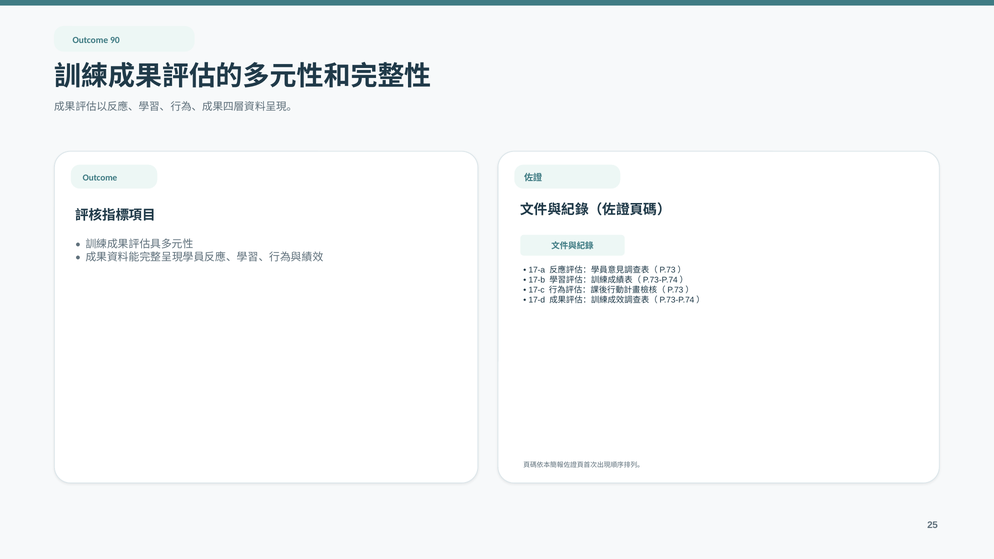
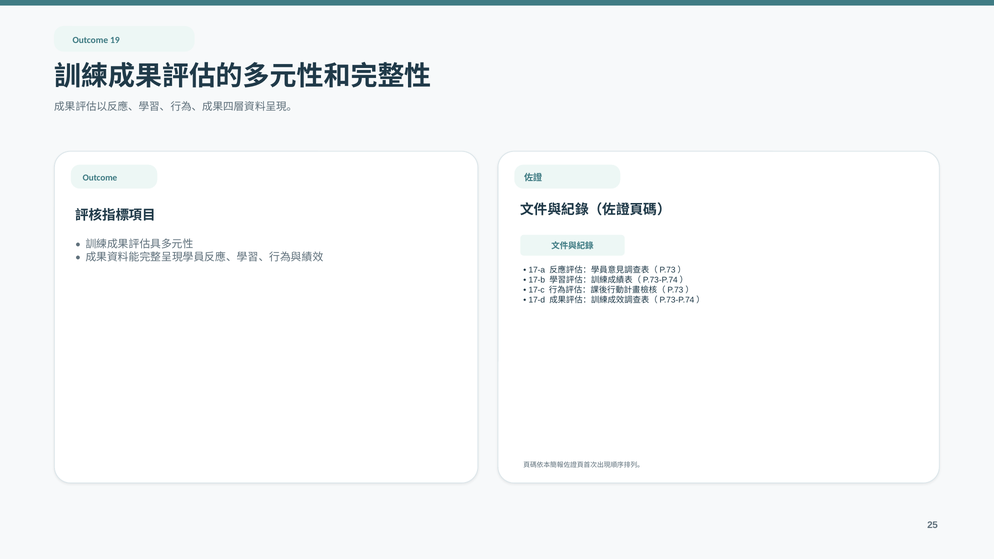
90: 90 -> 19
